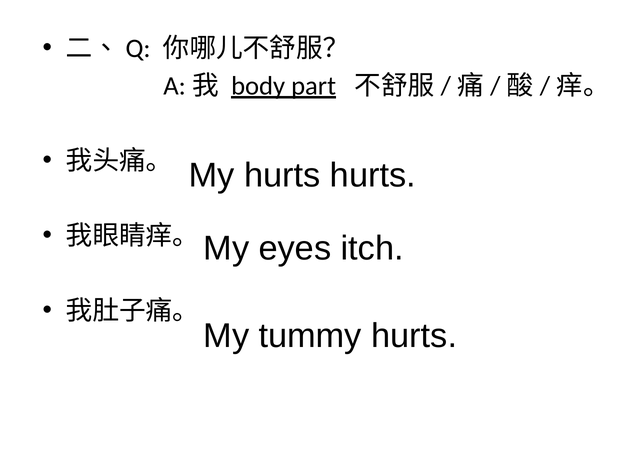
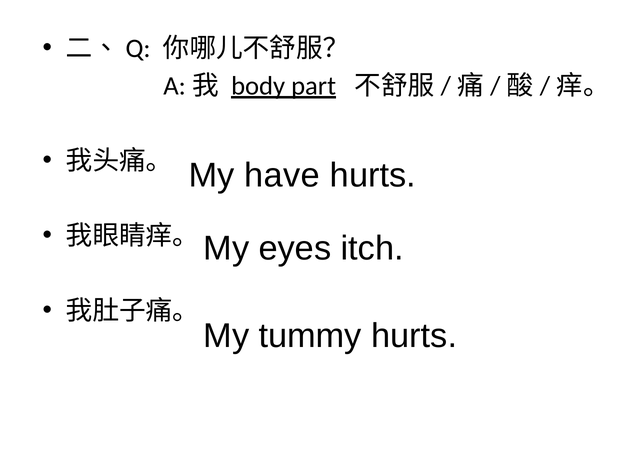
My hurts: hurts -> have
